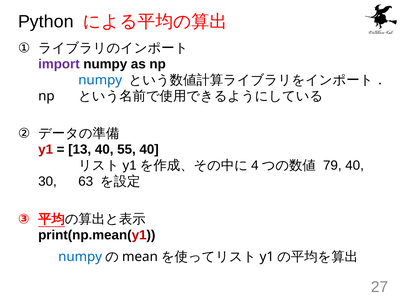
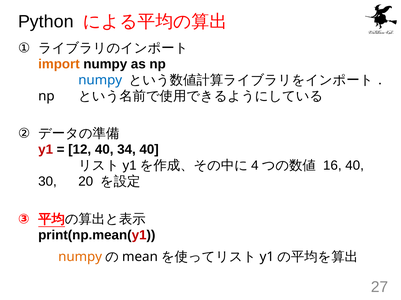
import colour: purple -> orange
13: 13 -> 12
55: 55 -> 34
79: 79 -> 16
63: 63 -> 20
numpy at (80, 257) colour: blue -> orange
